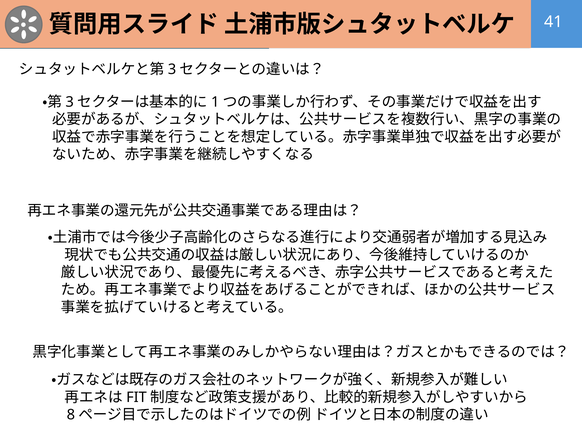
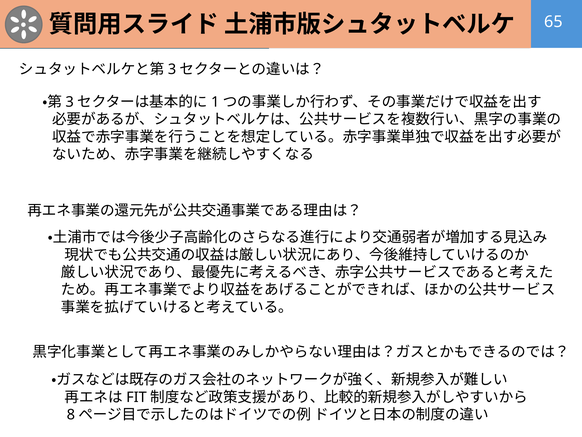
41: 41 -> 65
